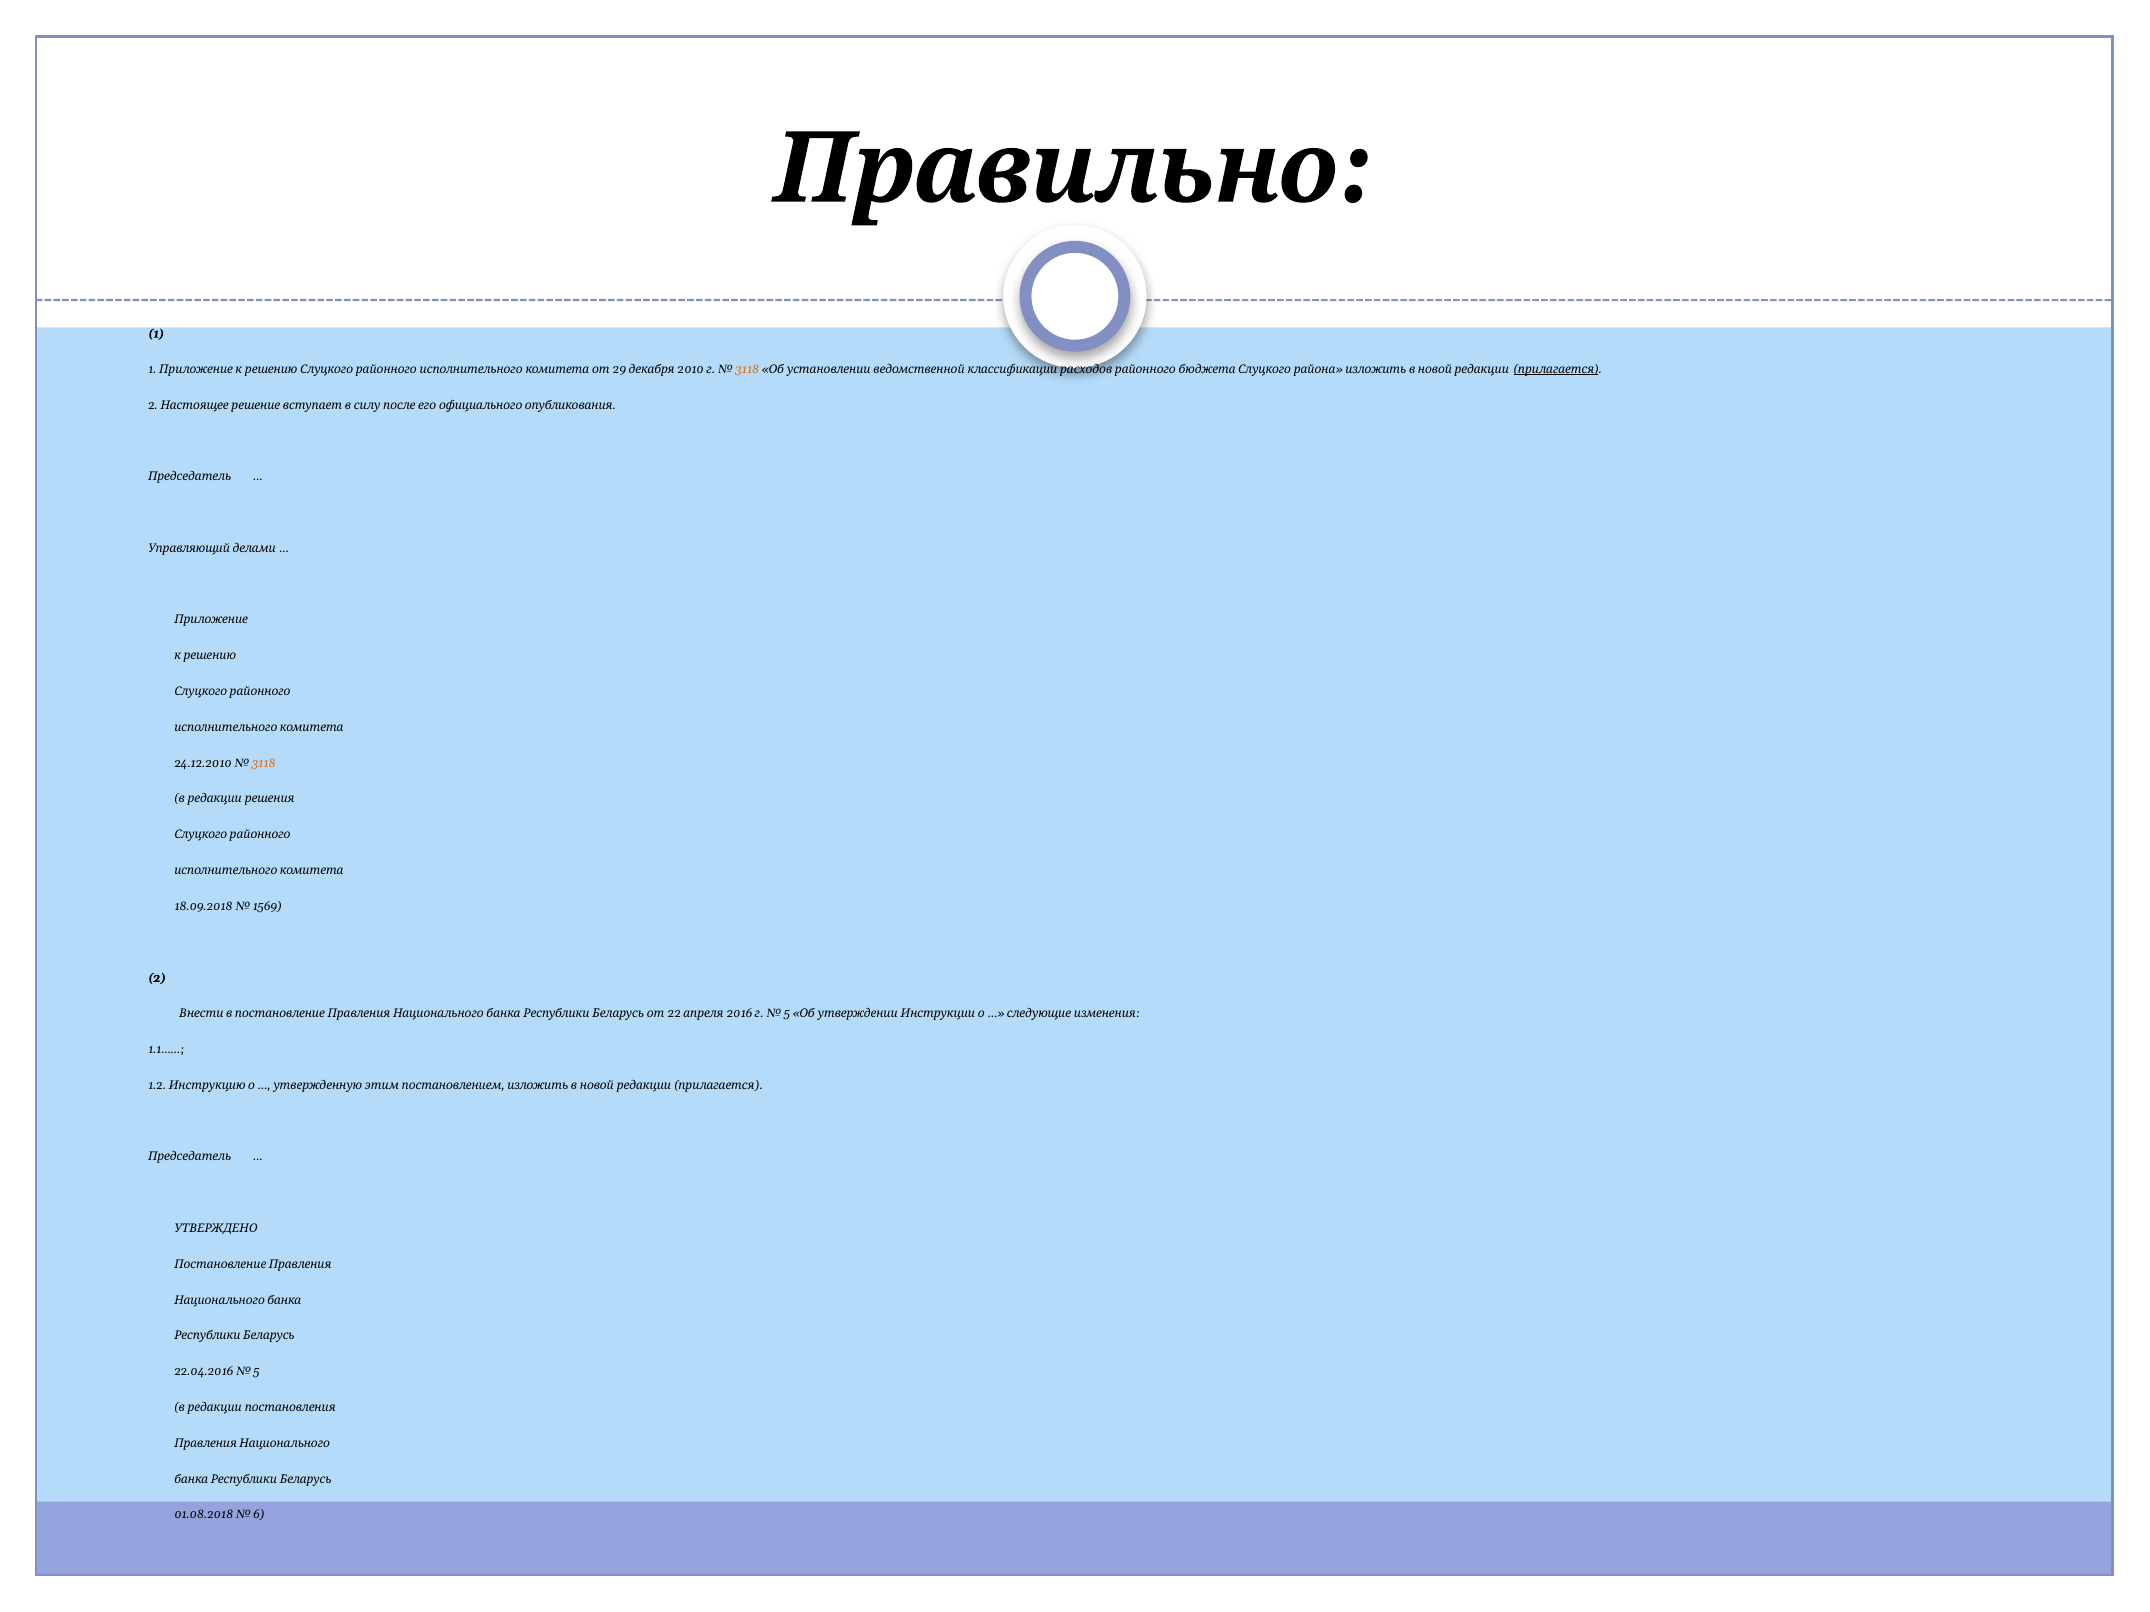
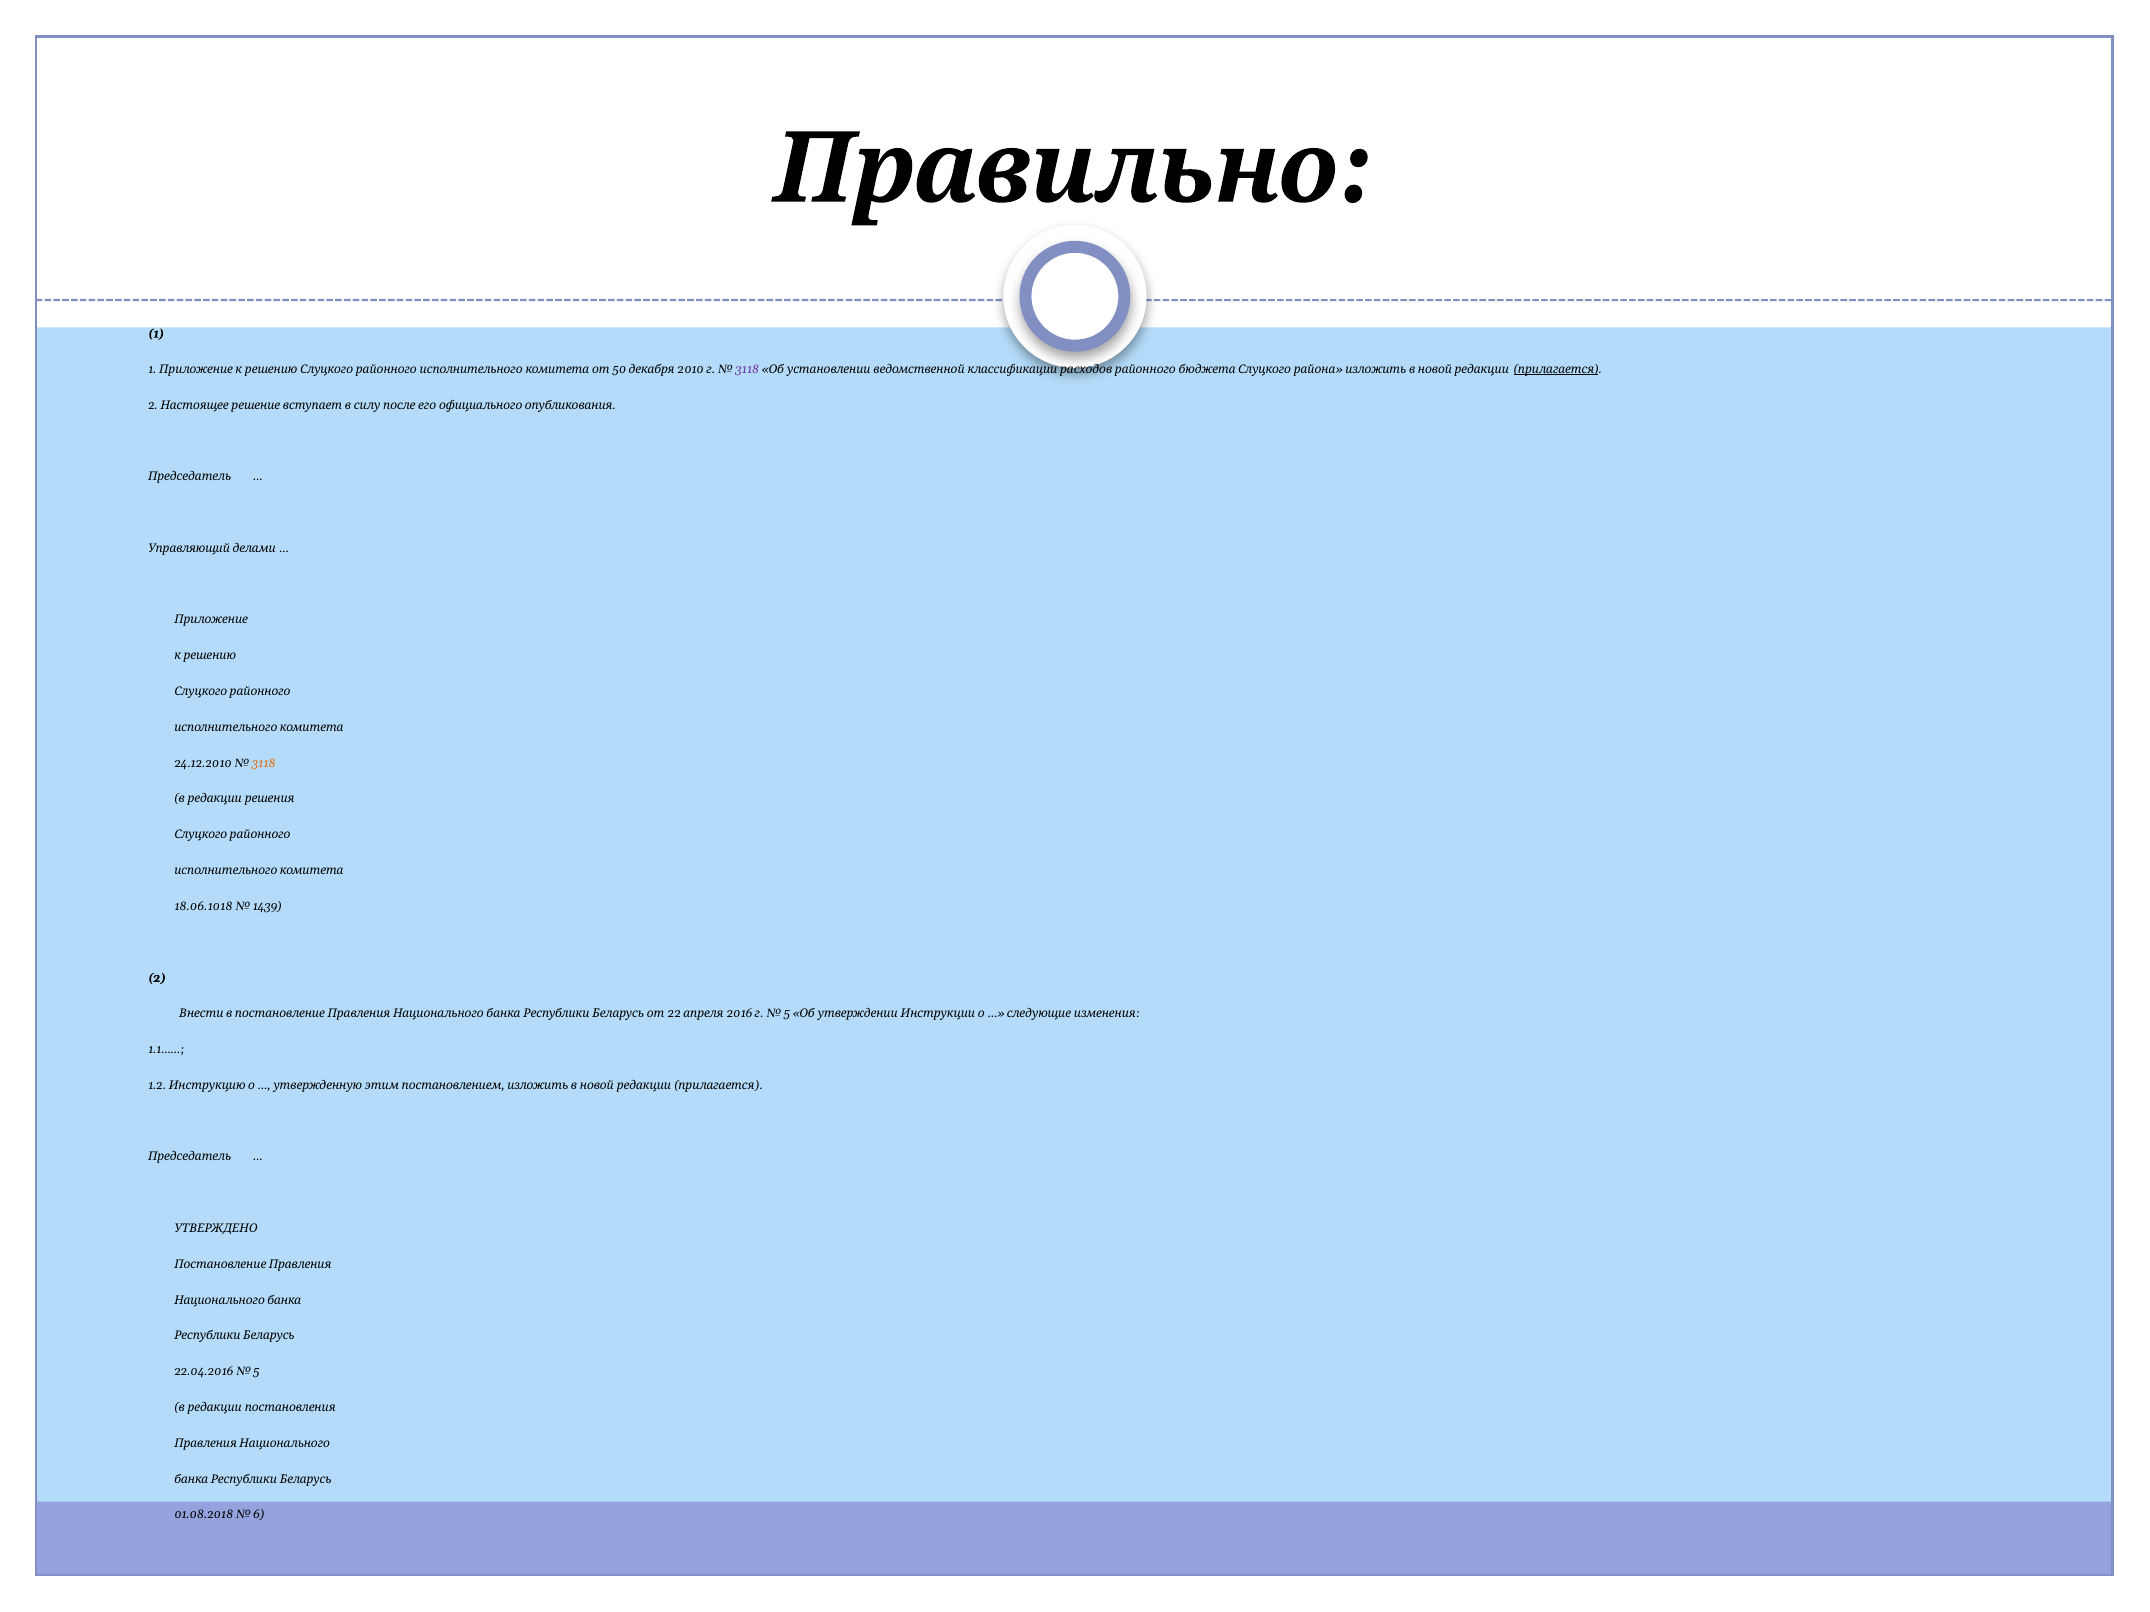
29: 29 -> 50
3118 at (747, 370) colour: orange -> purple
18.09.2018: 18.09.2018 -> 18.06.1018
1569: 1569 -> 1439
